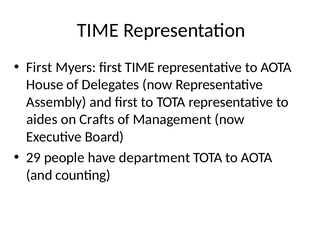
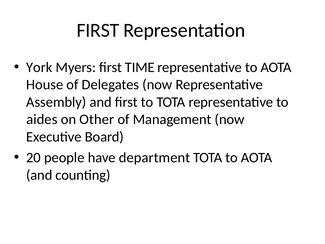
TIME at (98, 30): TIME -> FIRST
First at (39, 67): First -> York
Crafts: Crafts -> Other
29: 29 -> 20
